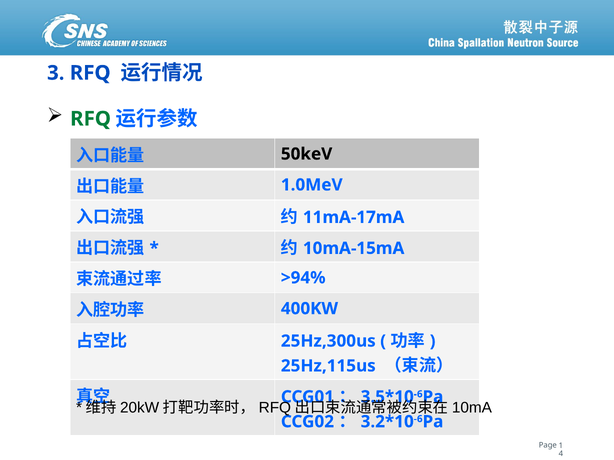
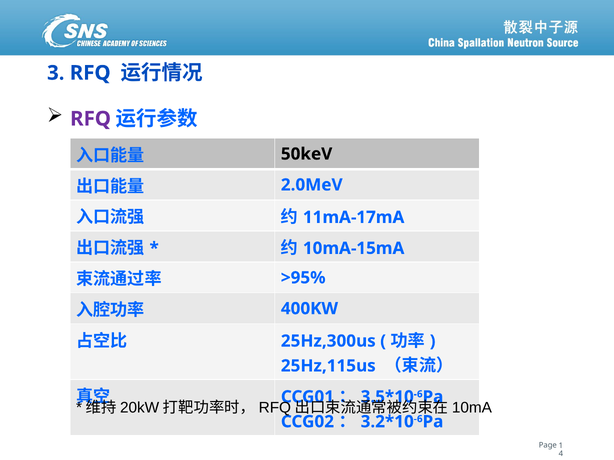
RFQ at (91, 119) colour: green -> purple
1.0MeV: 1.0MeV -> 2.0MeV
>94%: >94% -> >95%
